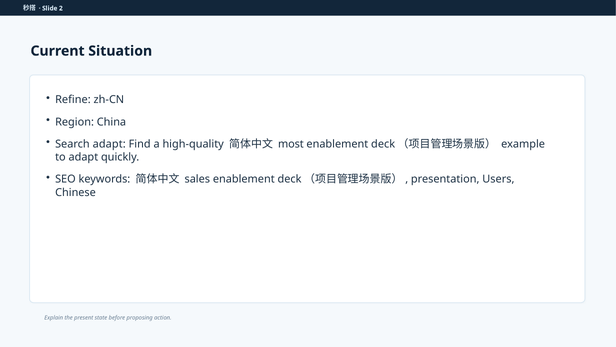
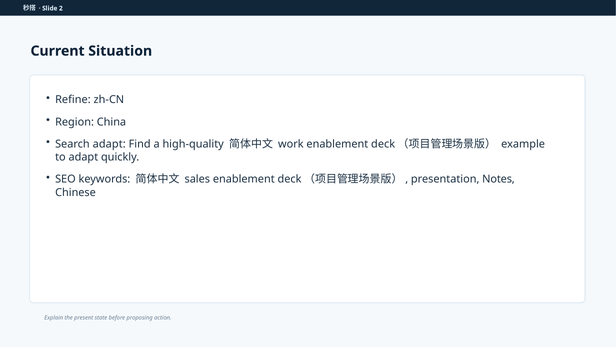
most: most -> work
Users: Users -> Notes
